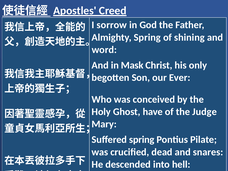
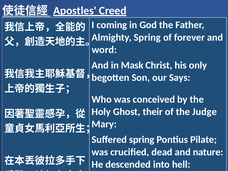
sorrow: sorrow -> coming
shining: shining -> forever
Ever: Ever -> Says
have: have -> their
snares: snares -> nature
